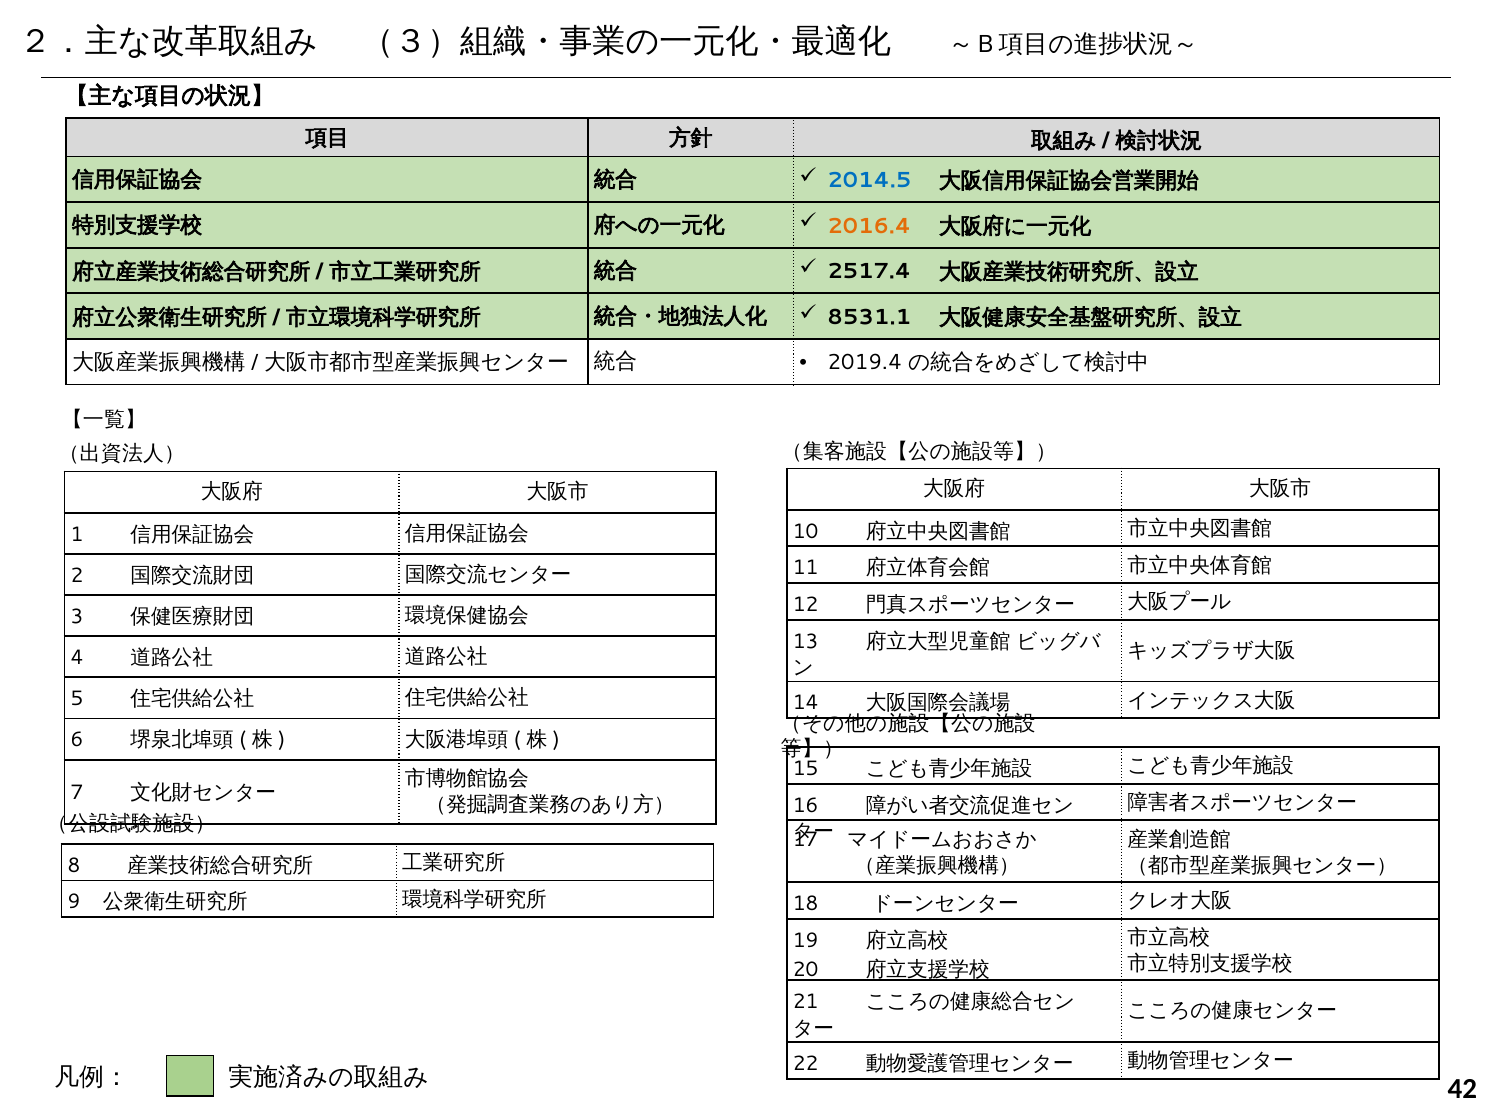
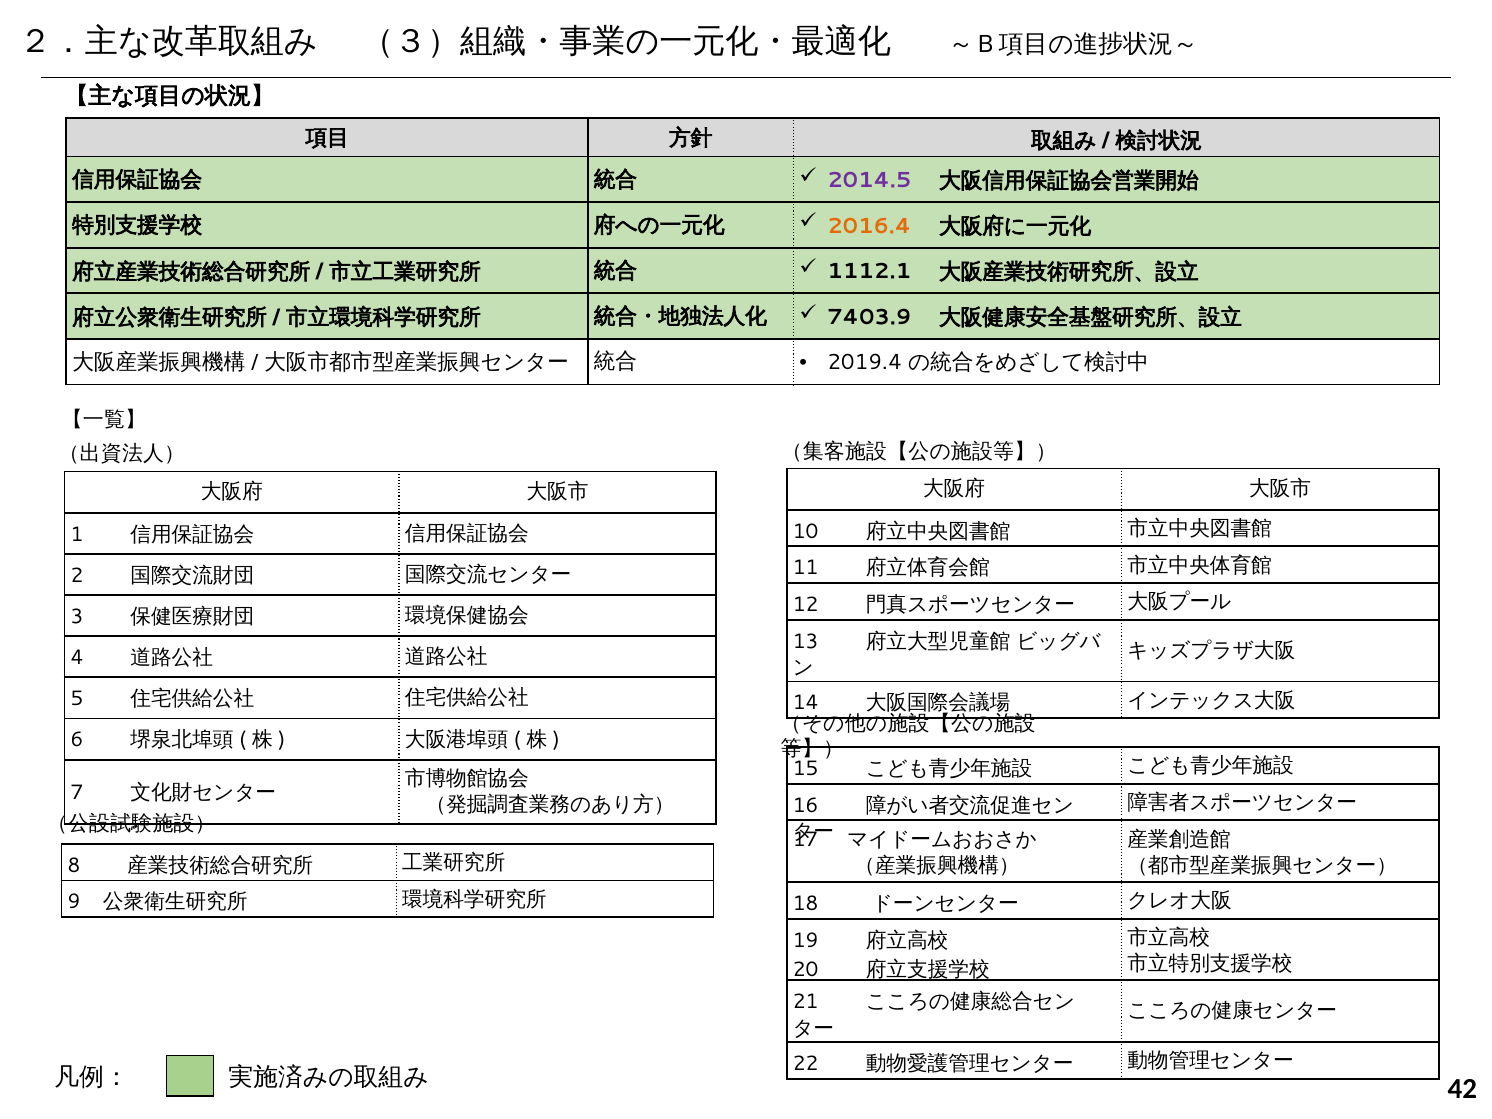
2014.5 colour: blue -> purple
2517.4: 2517.4 -> 1112.1
8531.1: 8531.1 -> 7403.9
